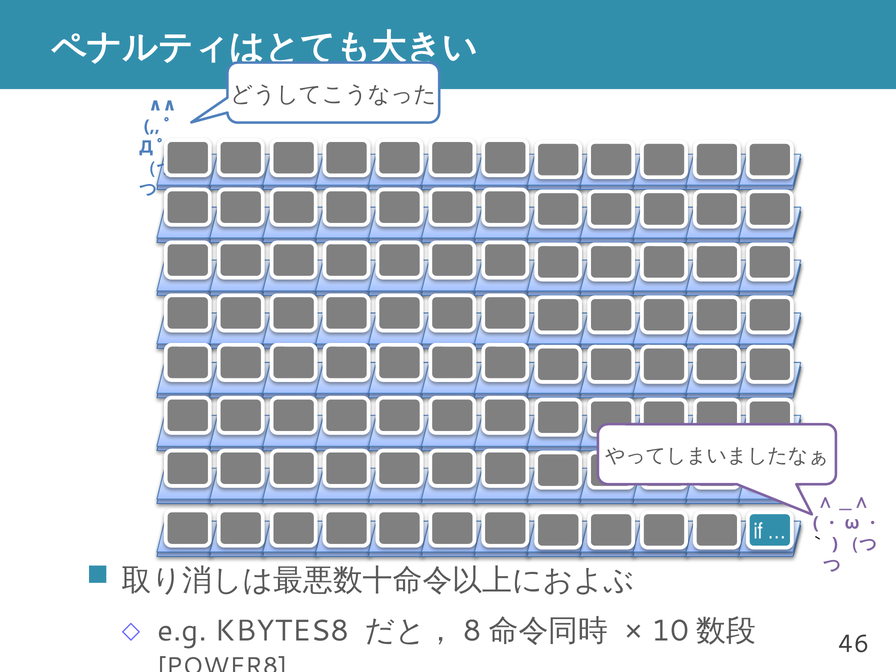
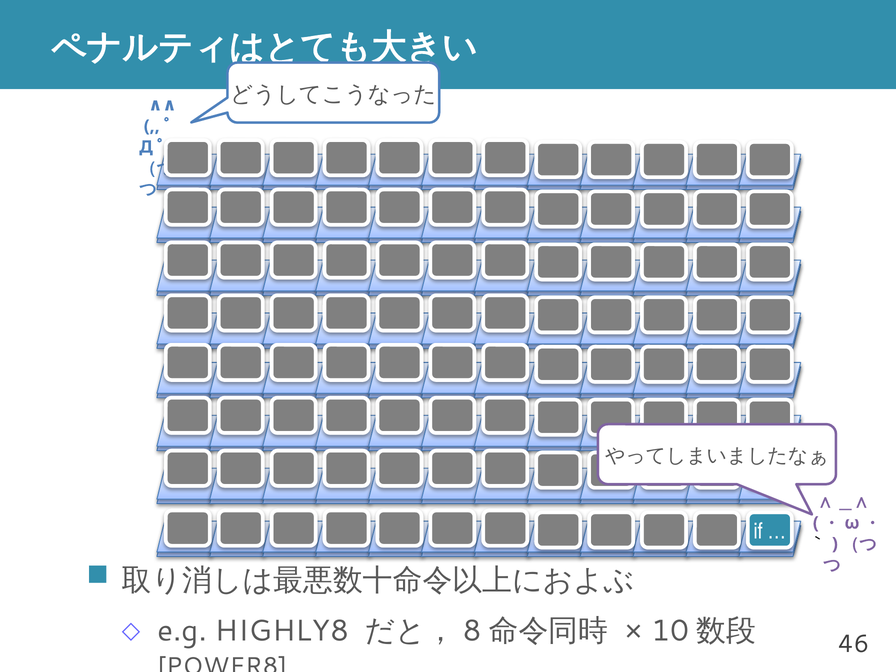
KBYTES8: KBYTES8 -> HIGHLY8
